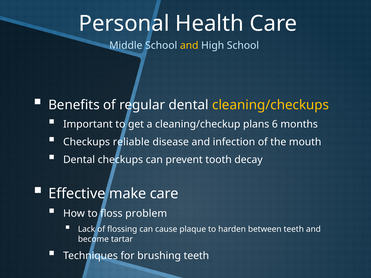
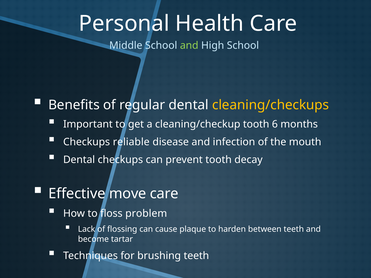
and at (189, 45) colour: yellow -> light green
cleaning/checkup plans: plans -> tooth
make: make -> move
